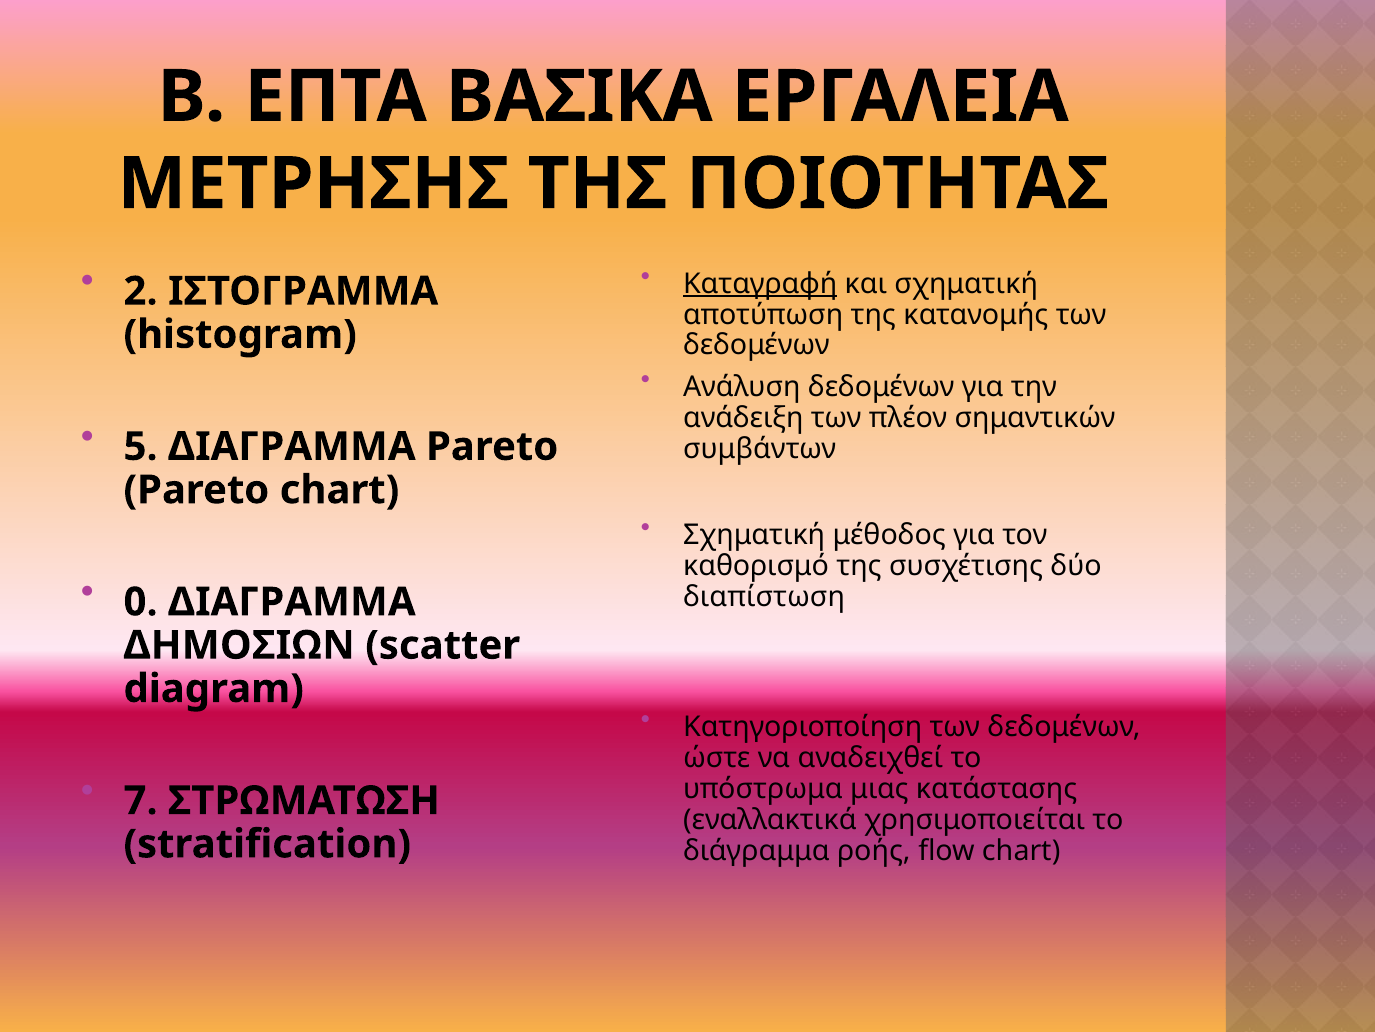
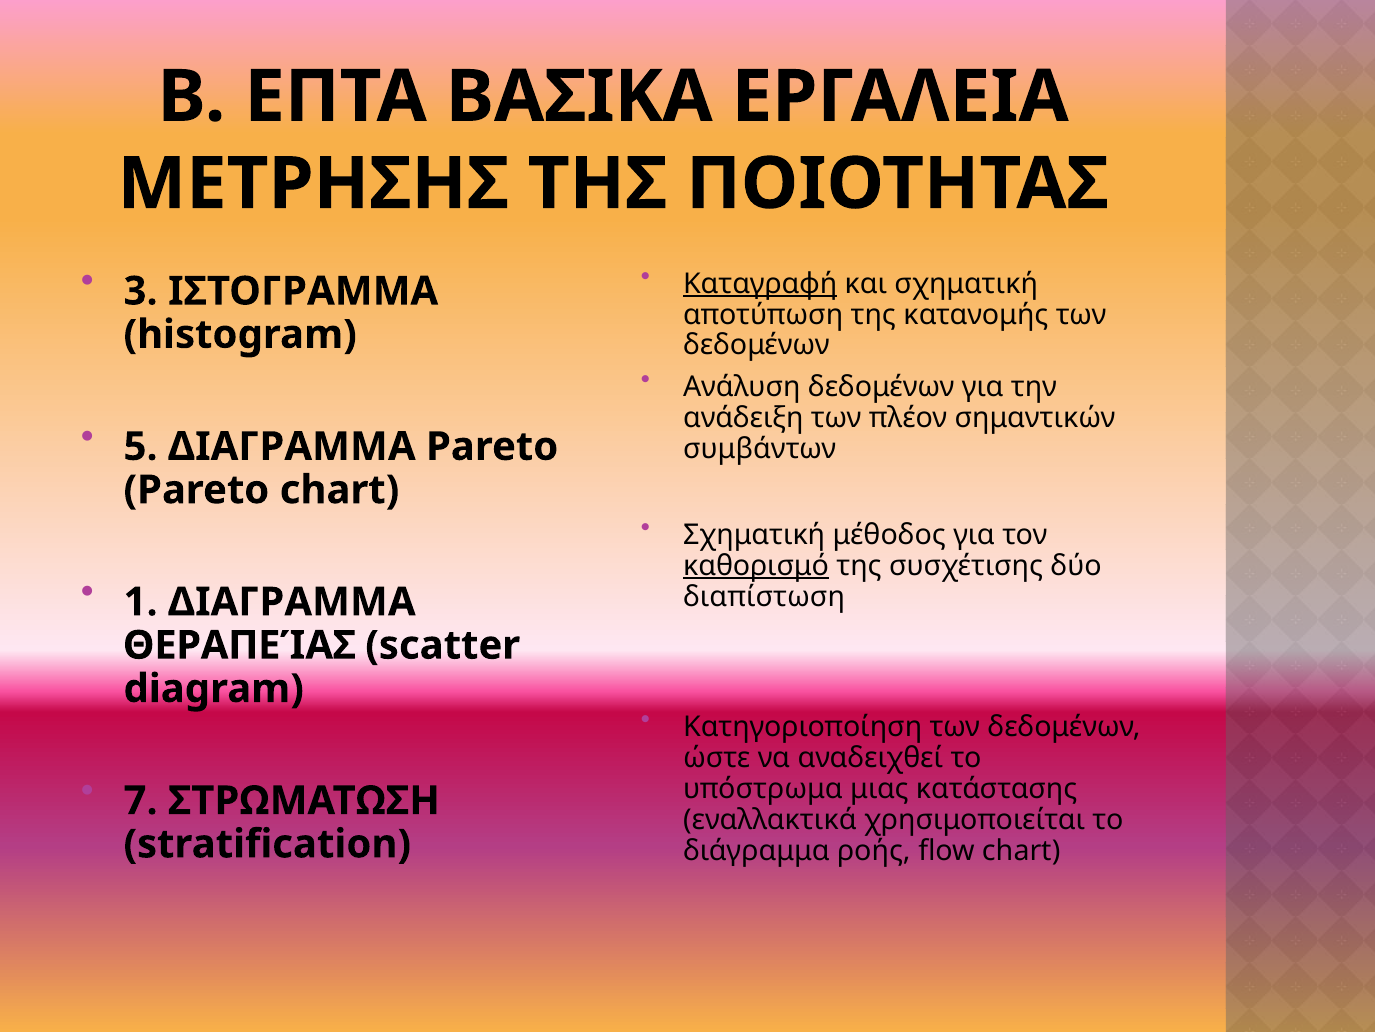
2: 2 -> 3
καθορισμό underline: none -> present
0: 0 -> 1
ΔΗΜΟΣΙΩΝ: ΔΗΜΟΣΙΩΝ -> ΘΕΡΑΠΕΊΑΣ
